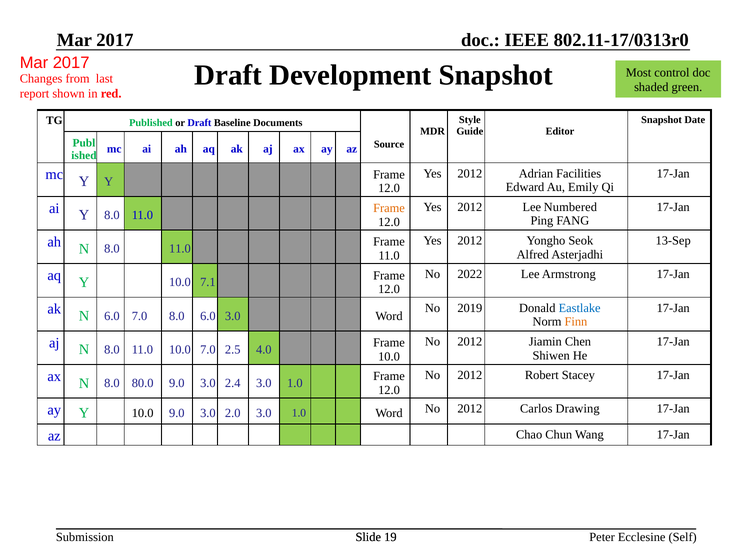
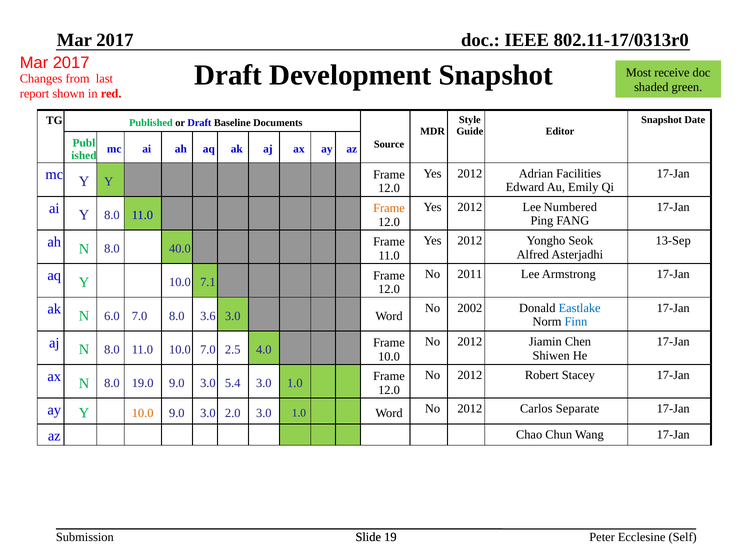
control: control -> receive
ah N 8.0 11.0: 11.0 -> 40.0
2022: 2022 -> 2011
2019: 2019 -> 2002
8.0 6.0: 6.0 -> 3.6
Finn colour: orange -> blue
80.0: 80.0 -> 19.0
2.4: 2.4 -> 5.4
10.0 at (143, 413) colour: black -> orange
Drawing: Drawing -> Separate
